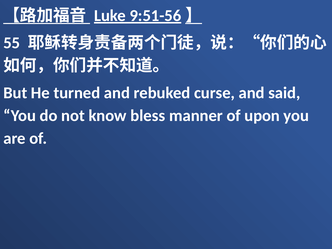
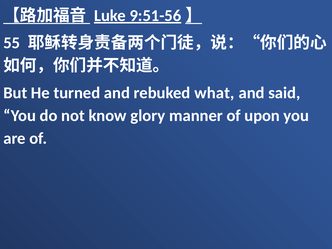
curse: curse -> what
bless: bless -> glory
